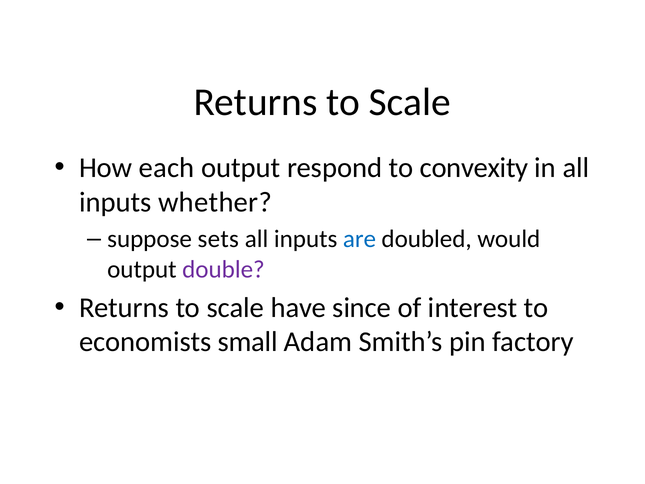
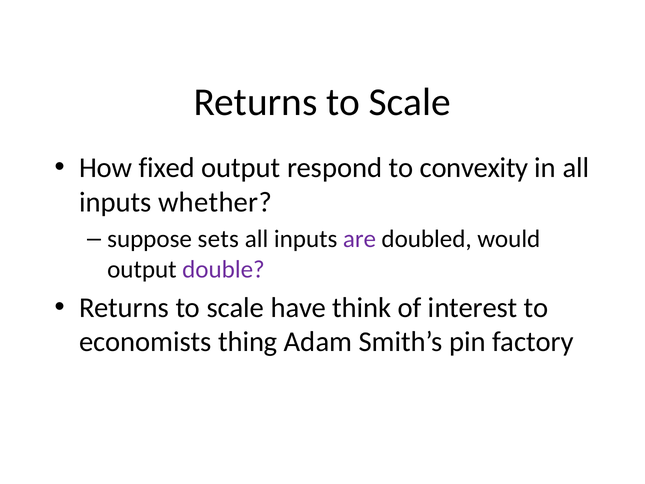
each: each -> fixed
are colour: blue -> purple
since: since -> think
small: small -> thing
